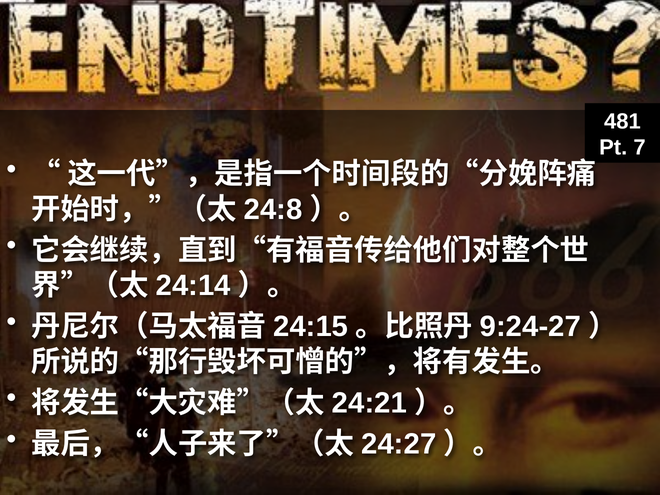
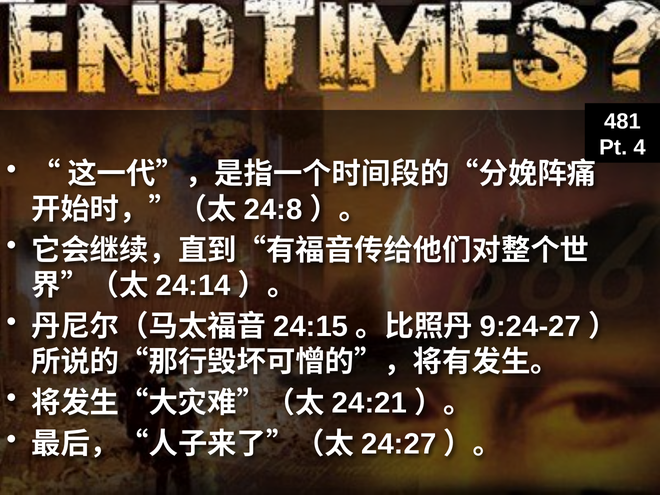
7: 7 -> 4
